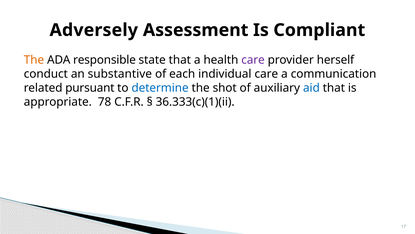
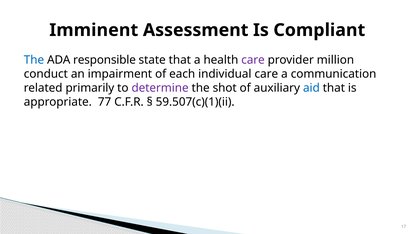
Adversely: Adversely -> Imminent
The at (34, 60) colour: orange -> blue
herself: herself -> million
substantive: substantive -> impairment
pursuant: pursuant -> primarily
determine colour: blue -> purple
78: 78 -> 77
36.333(c)(1)(ii: 36.333(c)(1)(ii -> 59.507(c)(1)(ii
